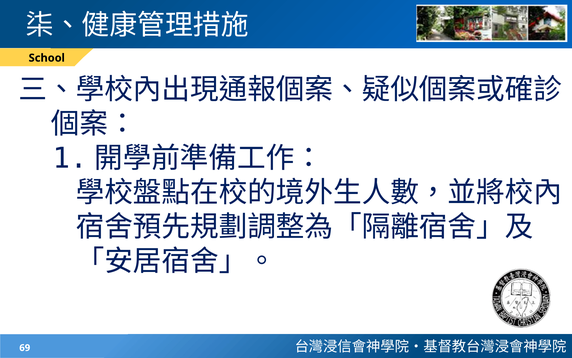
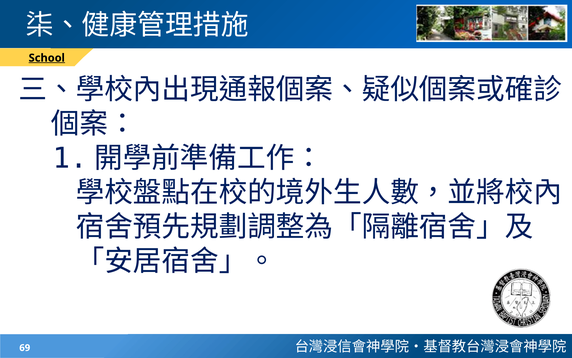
School underline: none -> present
